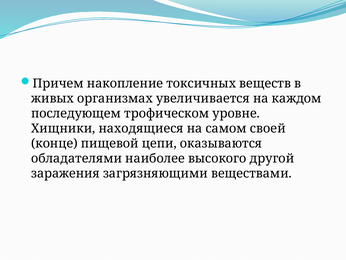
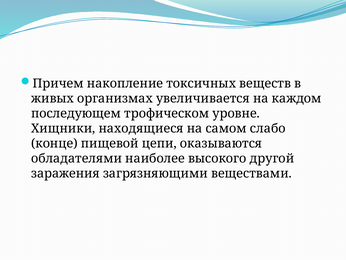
своей: своей -> слабо
